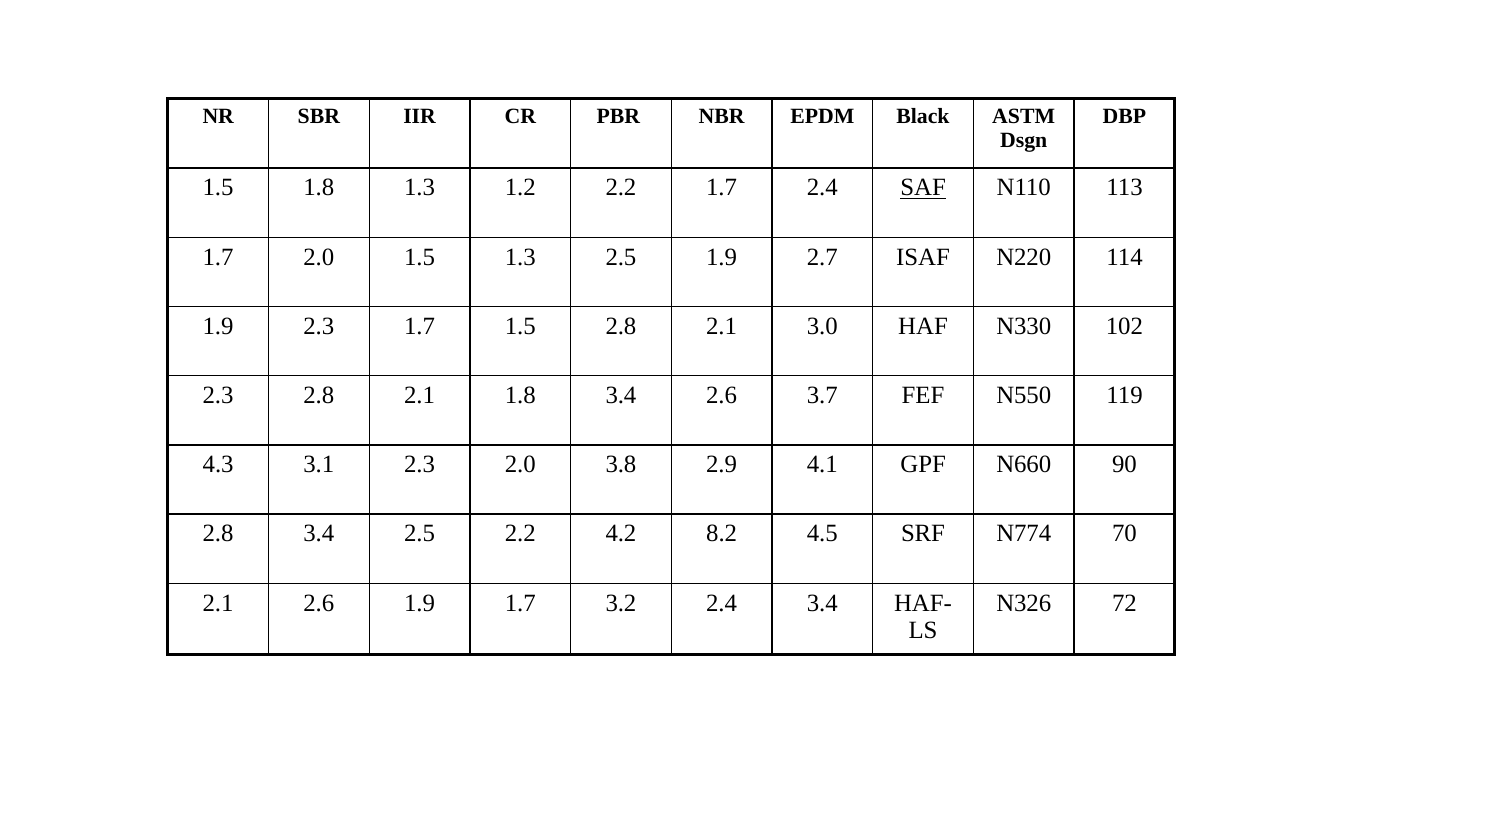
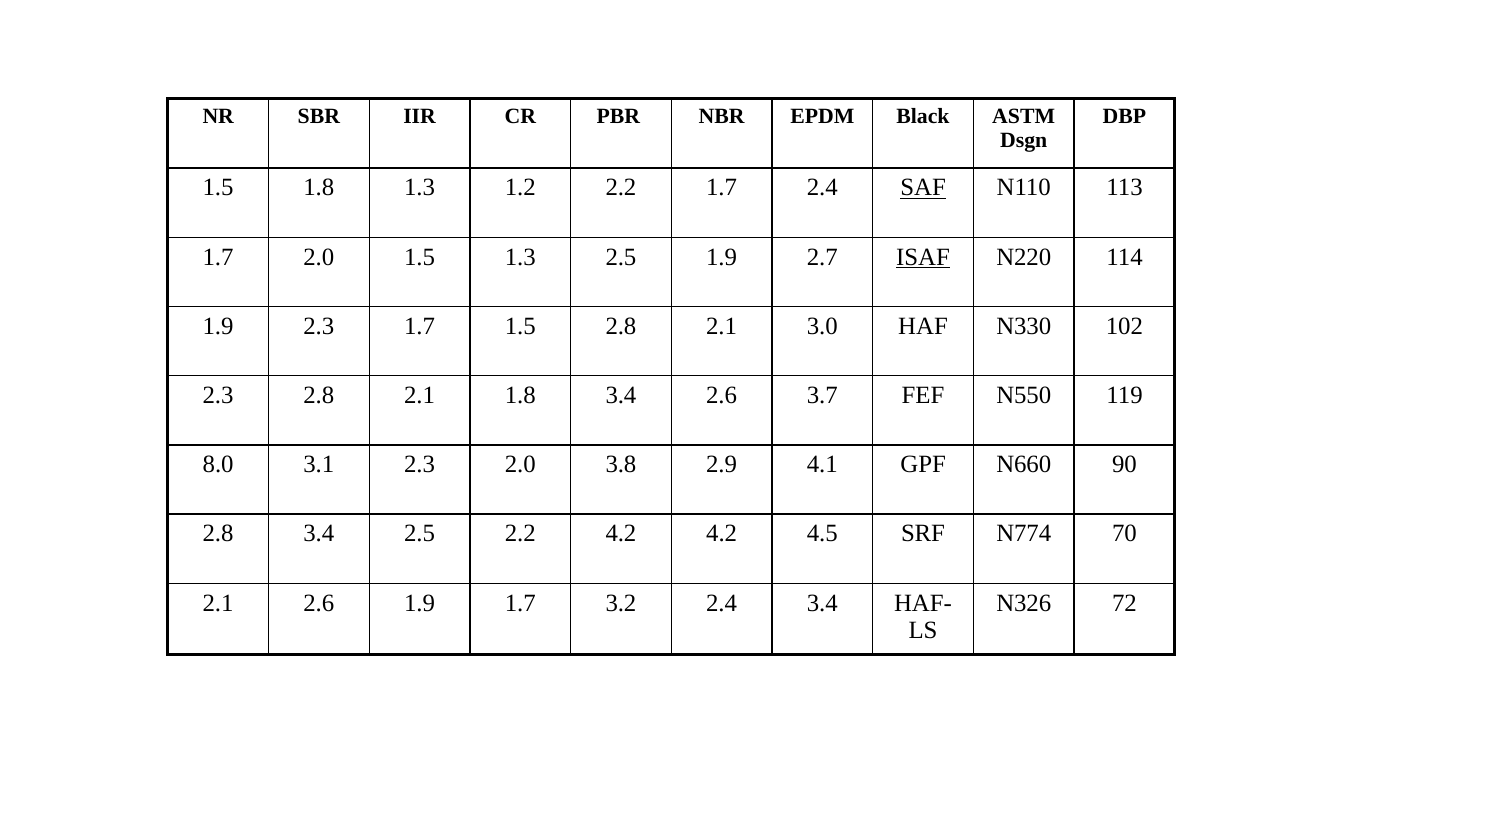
ISAF underline: none -> present
4.3: 4.3 -> 8.0
4.2 8.2: 8.2 -> 4.2
